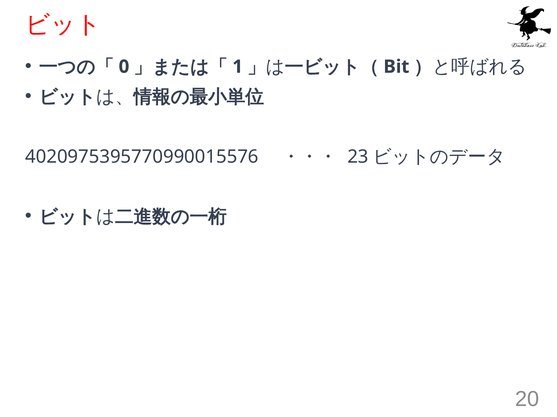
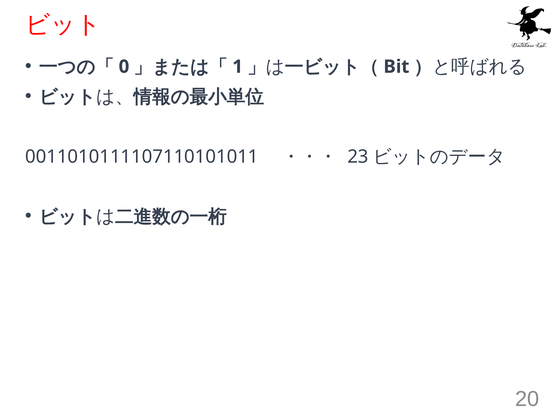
4020975395770990015576: 4020975395770990015576 -> 0011010111107110101011
